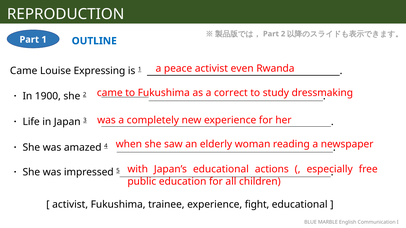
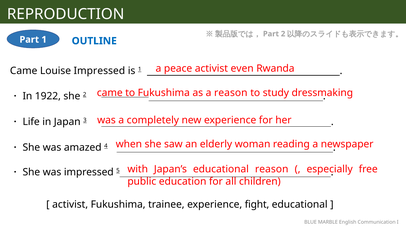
Louise Expressing: Expressing -> Impressed
a correct: correct -> reason
1900: 1900 -> 1922
educational actions: actions -> reason
